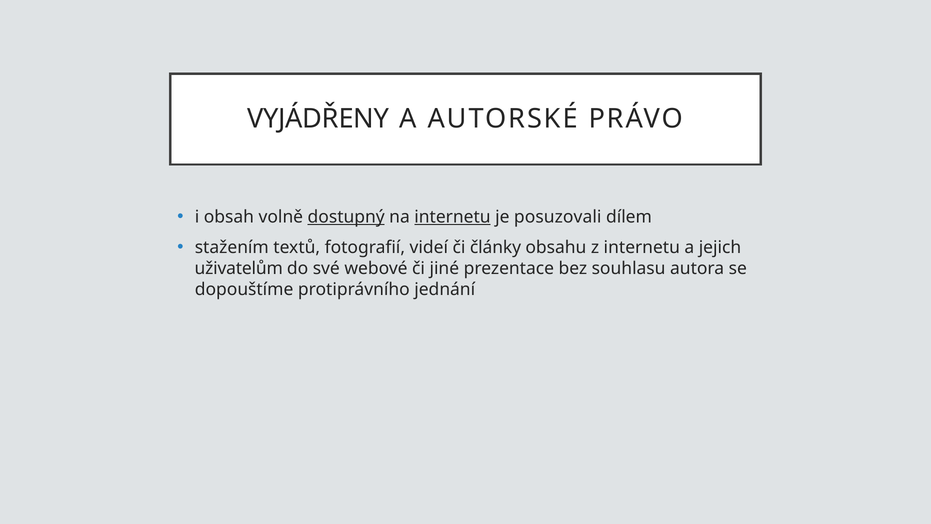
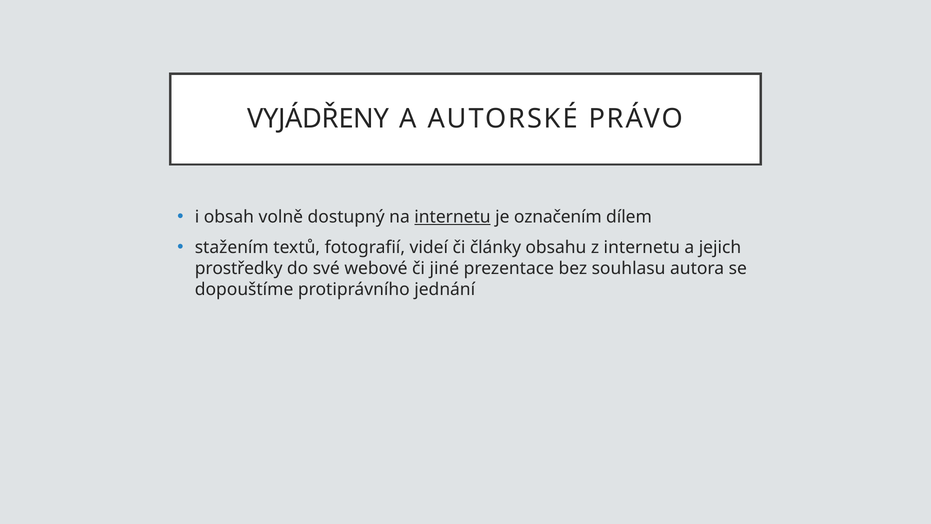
dostupný underline: present -> none
posuzovali: posuzovali -> označením
uživatelům: uživatelům -> prostředky
